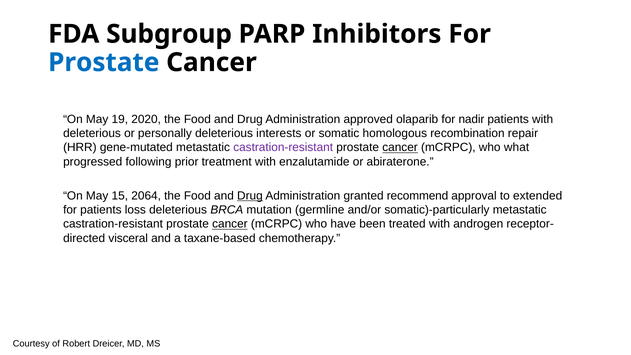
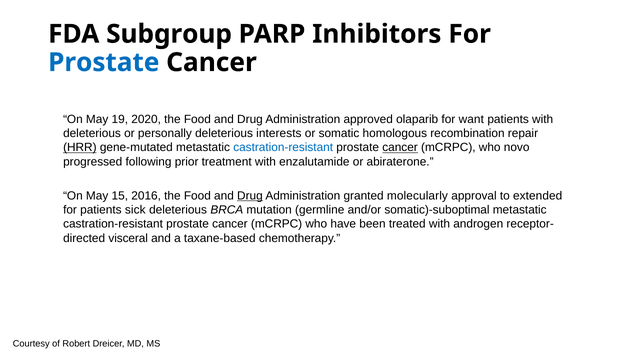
nadir: nadir -> want
HRR underline: none -> present
castration-resistant at (283, 148) colour: purple -> blue
what: what -> novo
2064: 2064 -> 2016
recommend: recommend -> molecularly
loss: loss -> sick
somatic)-particularly: somatic)-particularly -> somatic)-suboptimal
cancer at (230, 224) underline: present -> none
